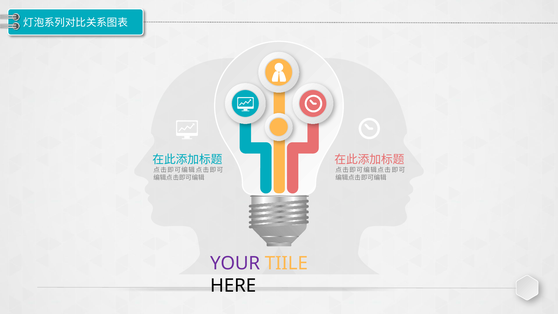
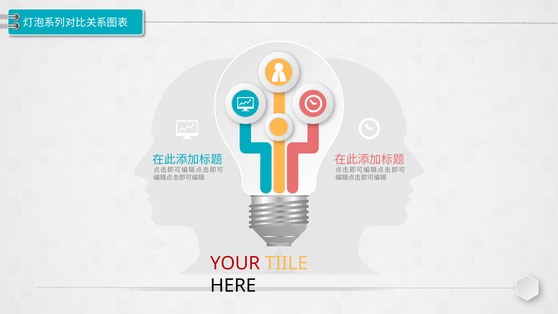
YOUR colour: purple -> red
